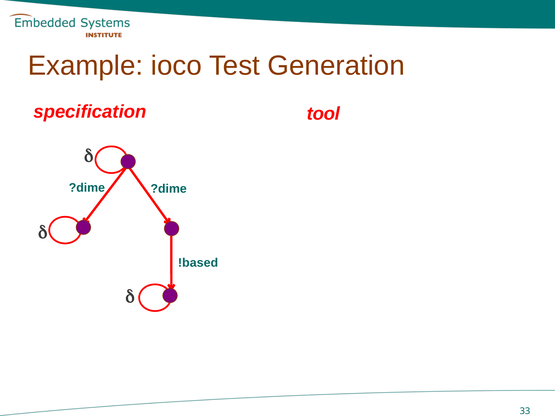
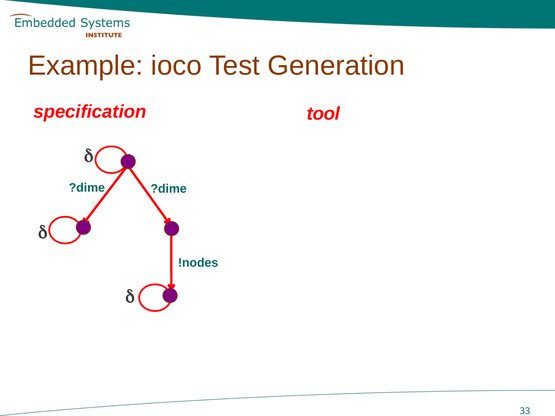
!based: !based -> !nodes
